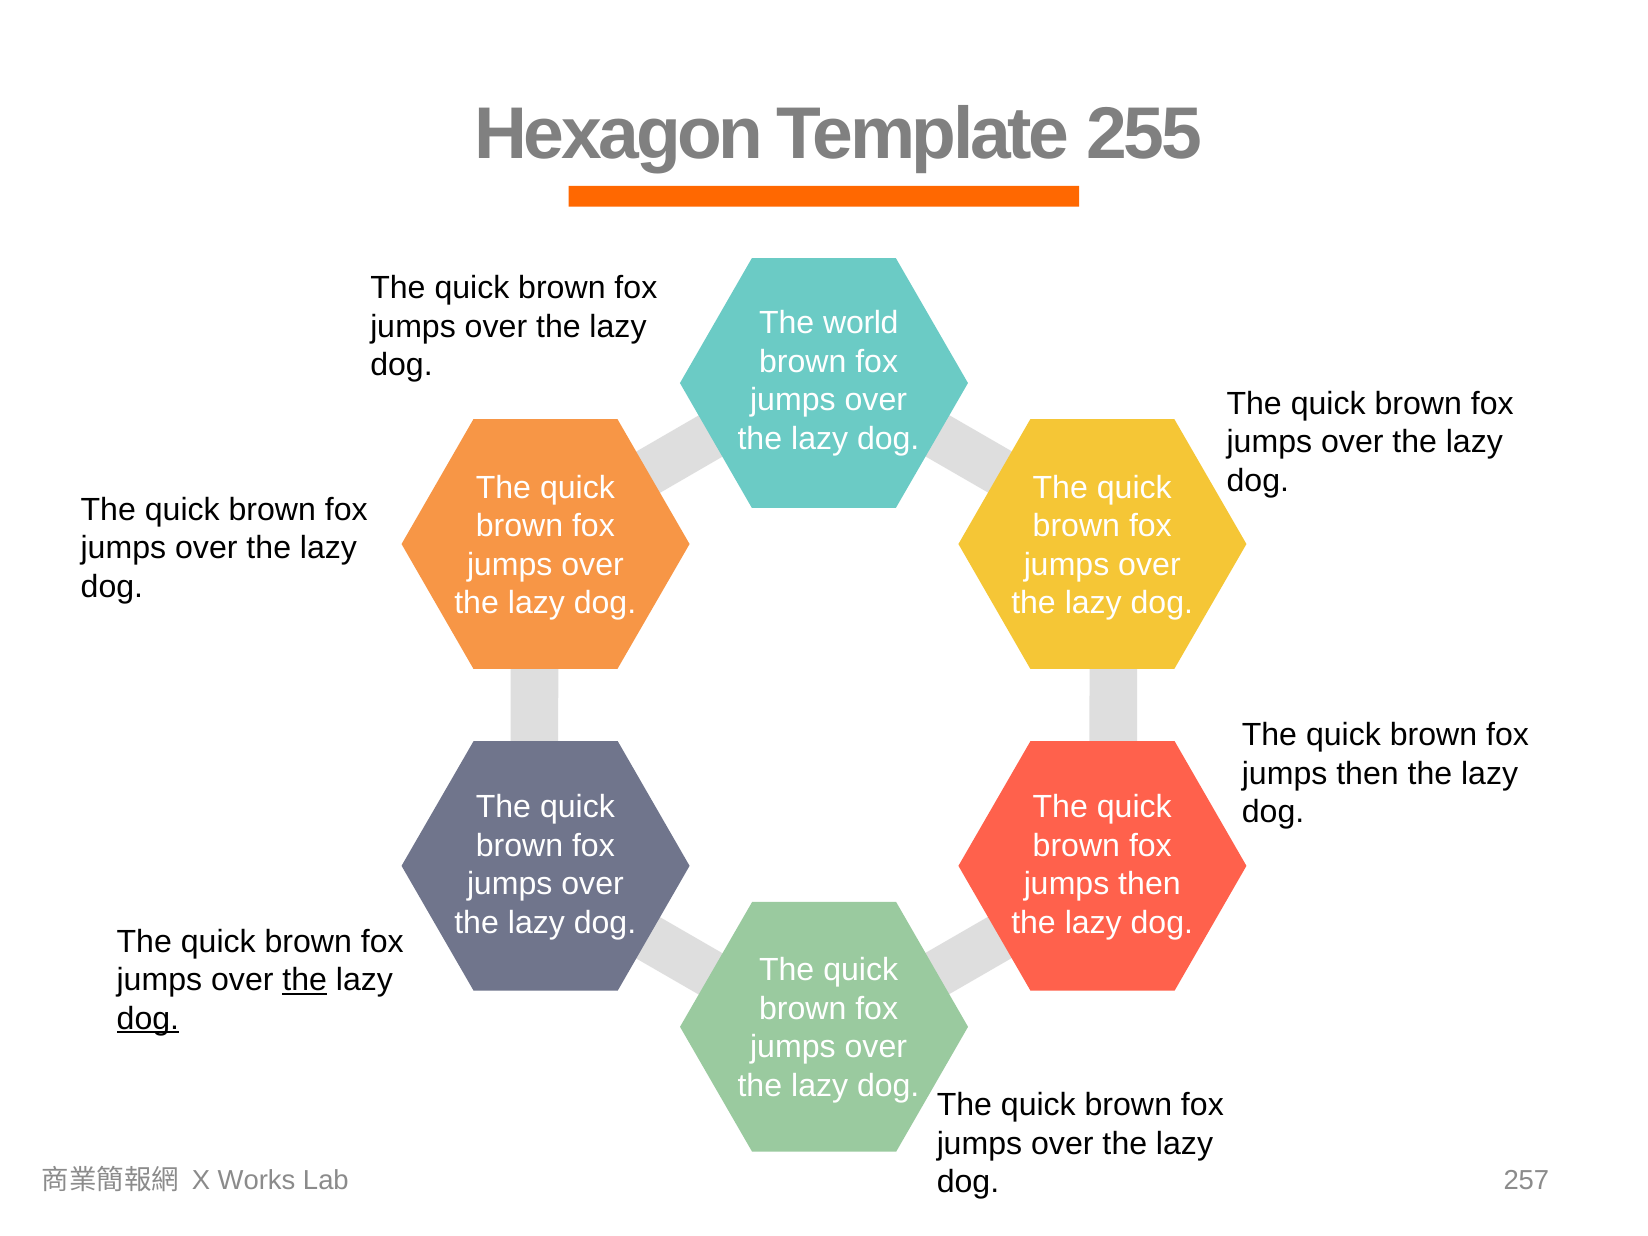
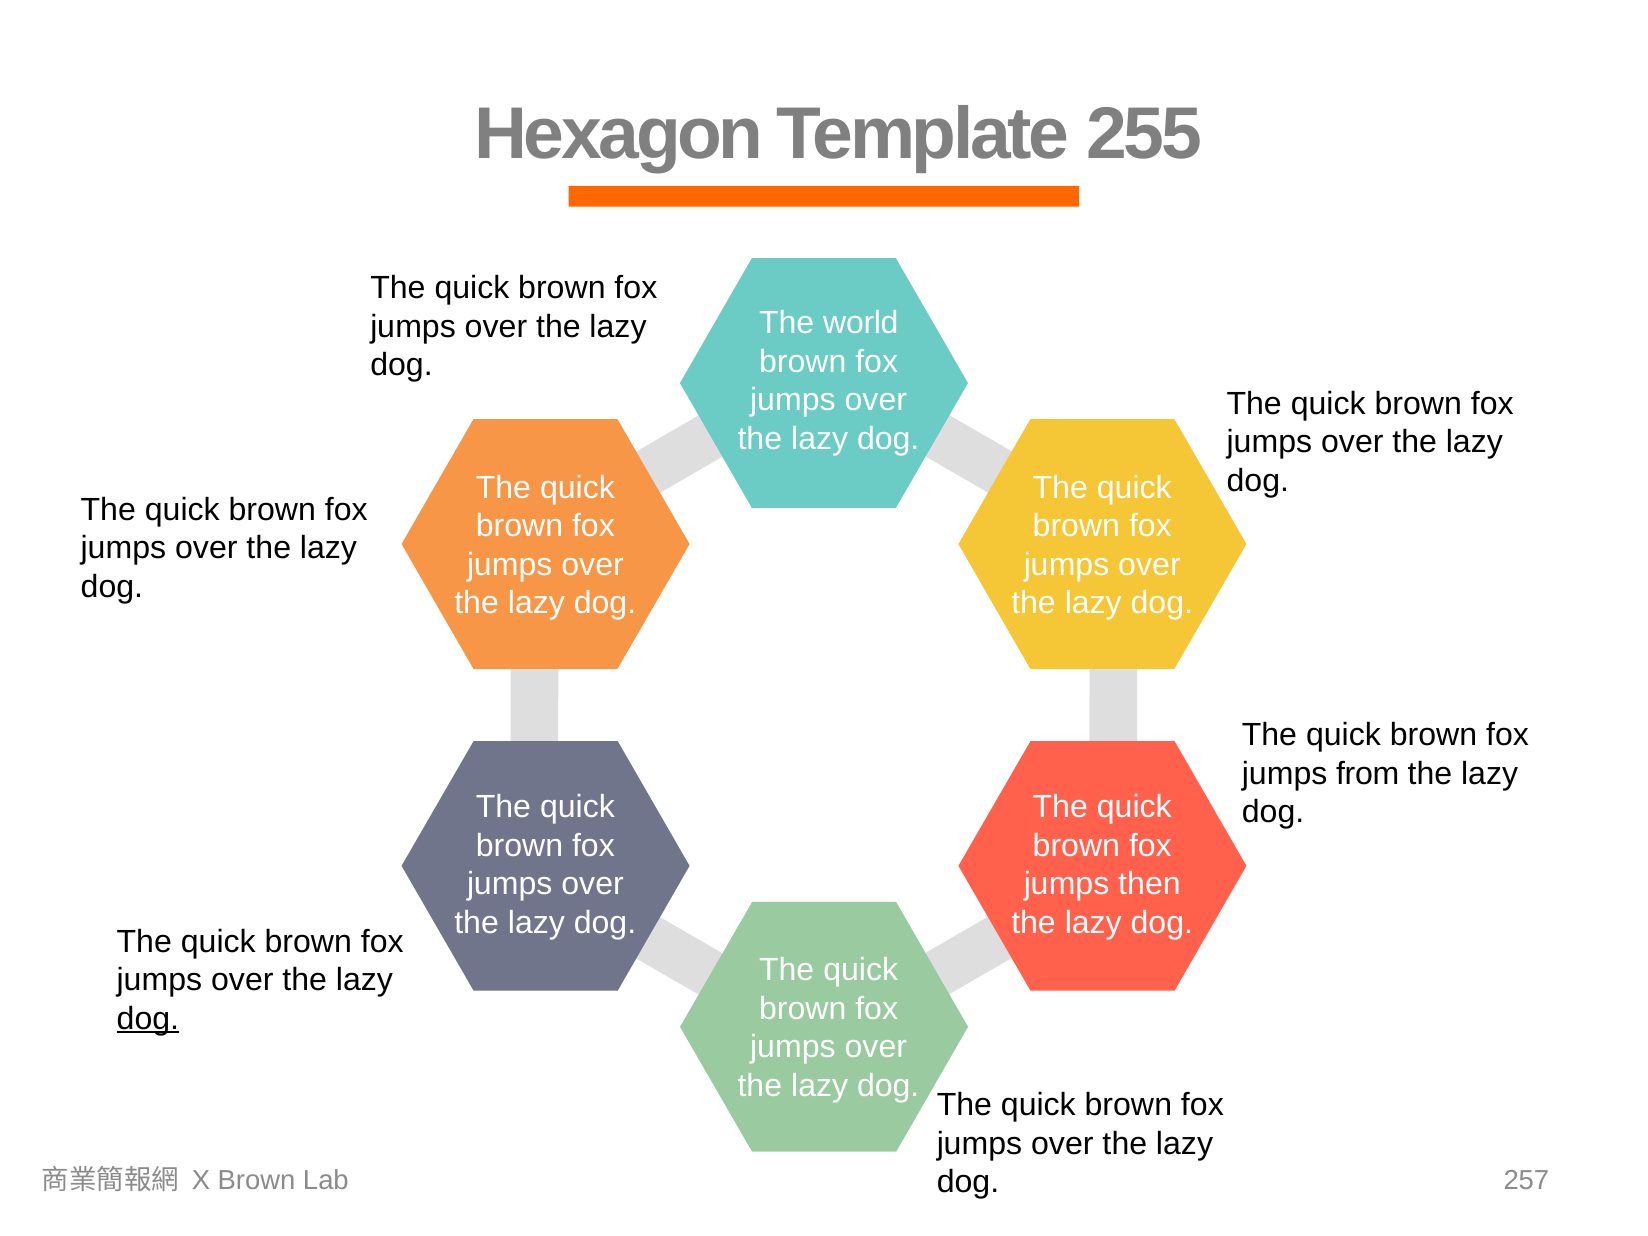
then at (1368, 774): then -> from
the at (305, 980) underline: present -> none
X Works: Works -> Brown
